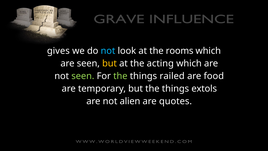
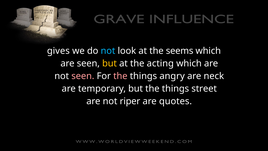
rooms: rooms -> seems
seen at (83, 76) colour: light green -> pink
the at (120, 76) colour: light green -> pink
railed: railed -> angry
food: food -> neck
extols: extols -> street
alien: alien -> riper
